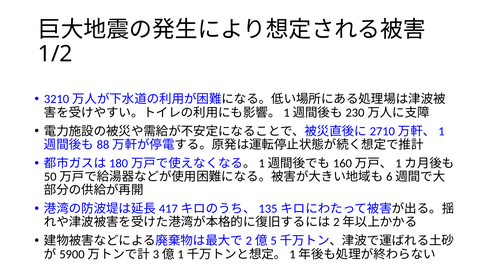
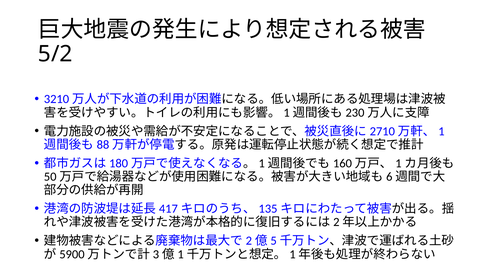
1/2: 1/2 -> 5/2
